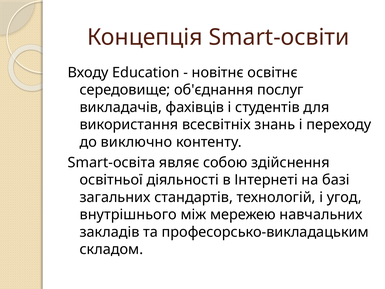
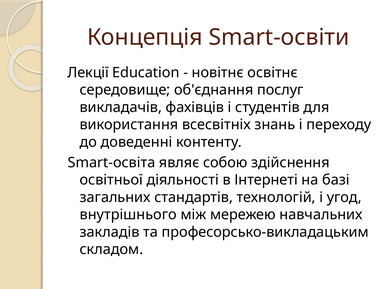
Входу: Входу -> Лекції
виключно: виключно -> доведенні
